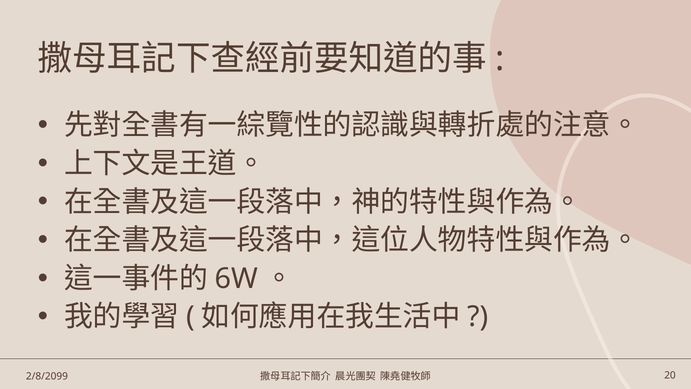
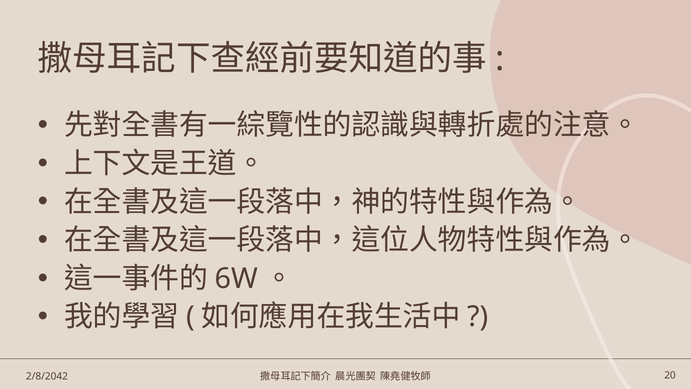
2/8/2099: 2/8/2099 -> 2/8/2042
